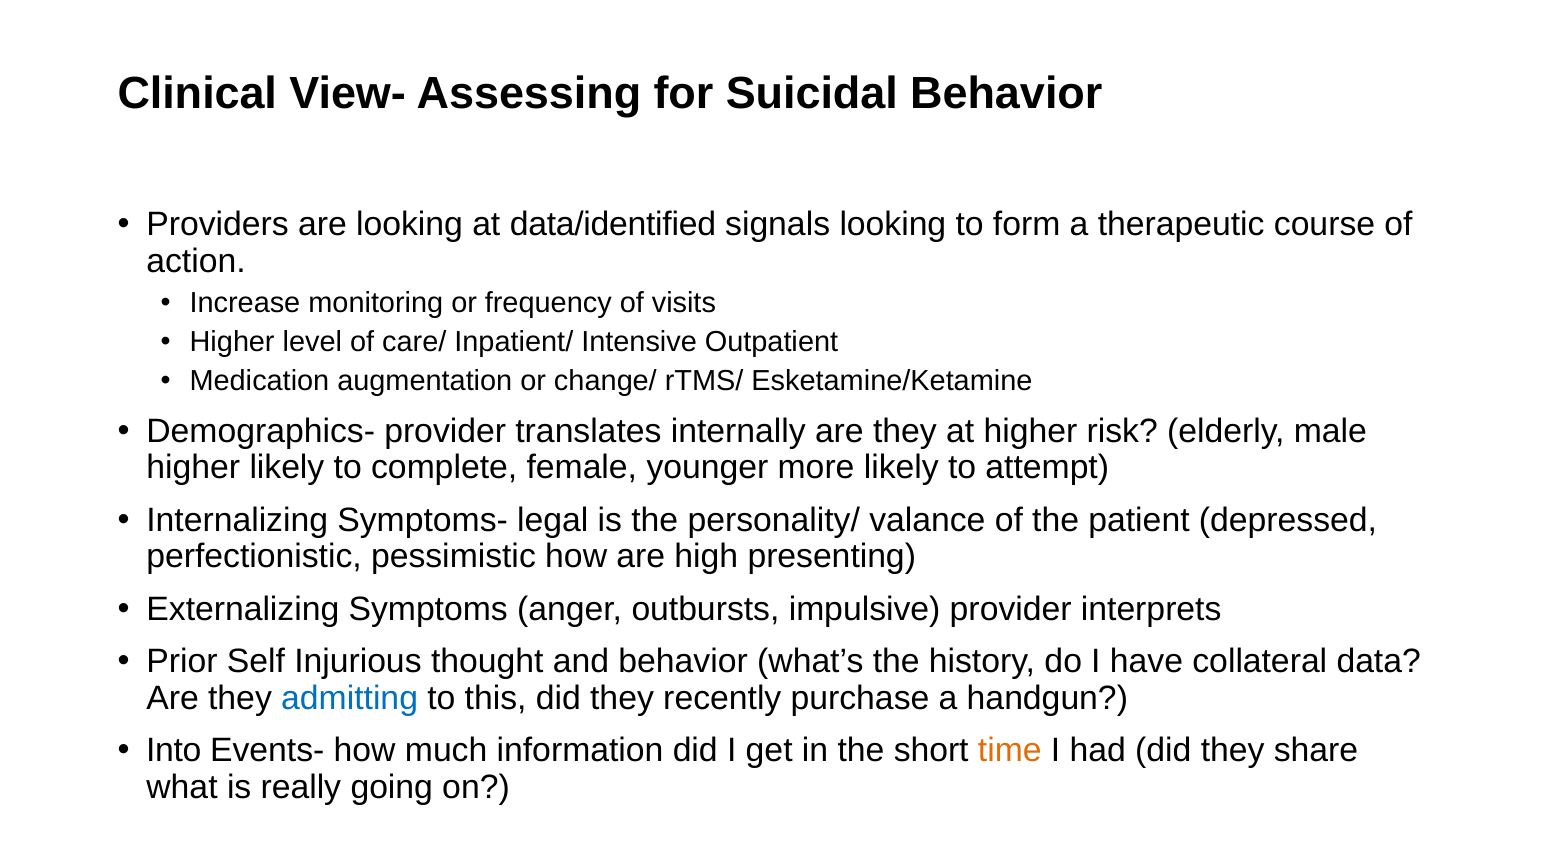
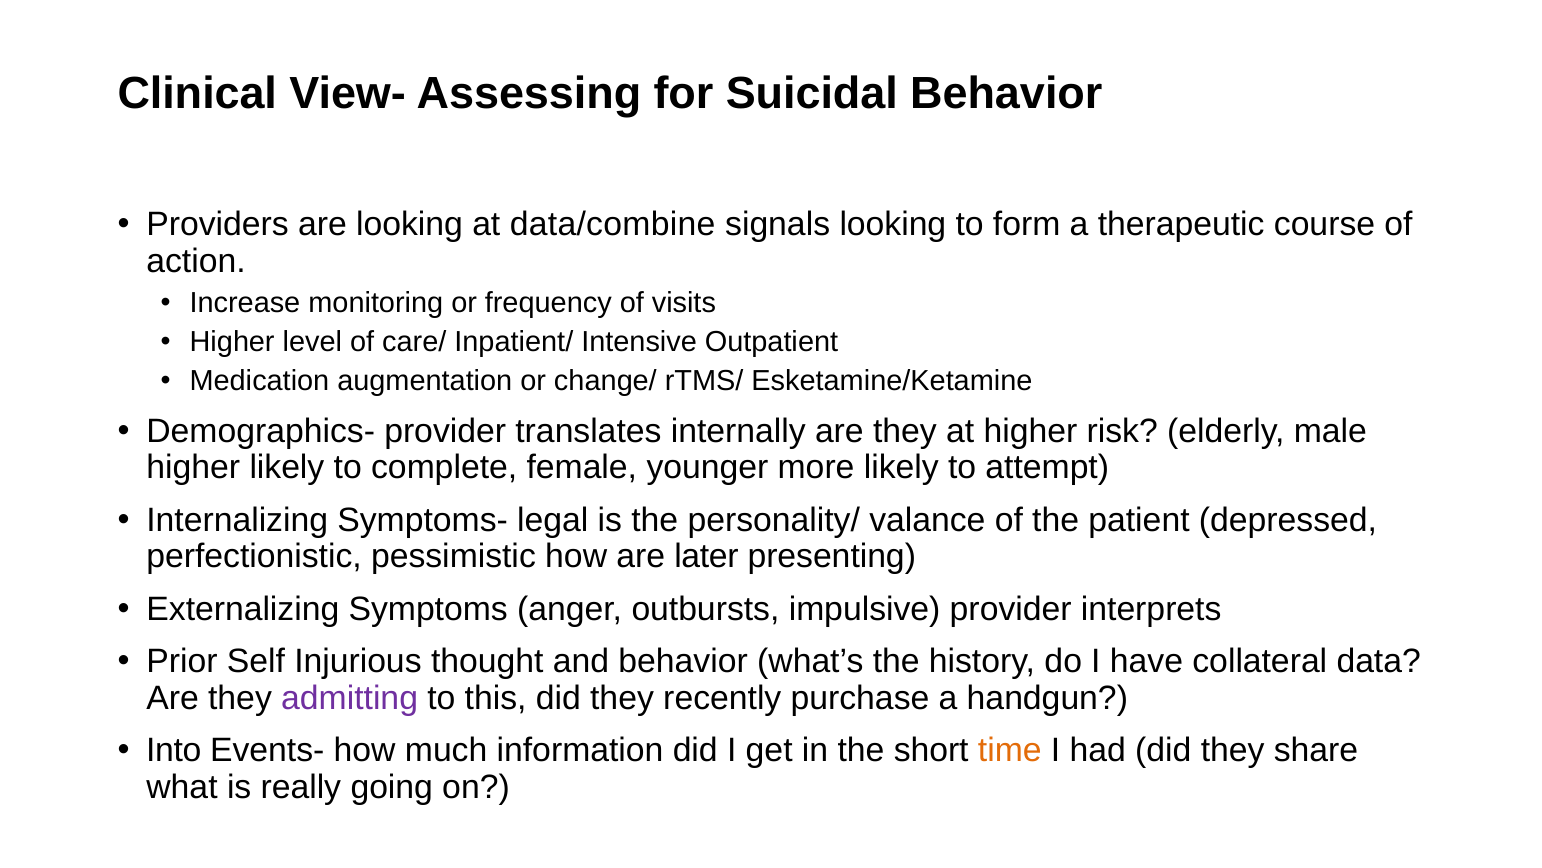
data/identified: data/identified -> data/combine
high: high -> later
admitting colour: blue -> purple
